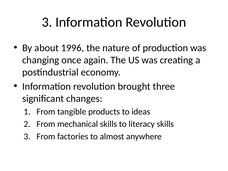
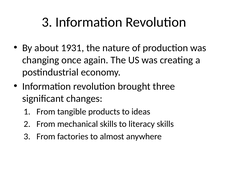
1996: 1996 -> 1931
